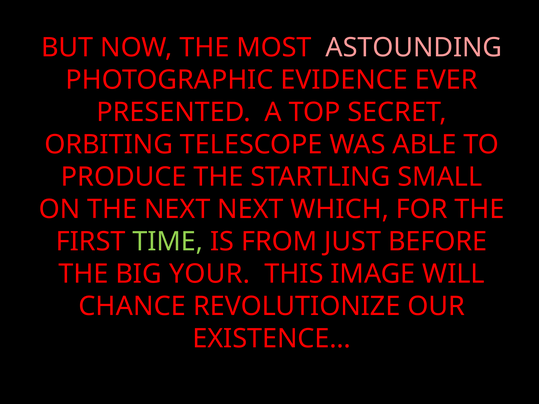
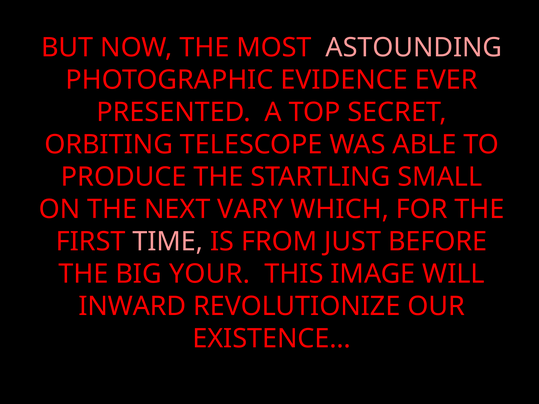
NEXT NEXT: NEXT -> VARY
TIME colour: light green -> pink
CHANCE: CHANCE -> INWARD
